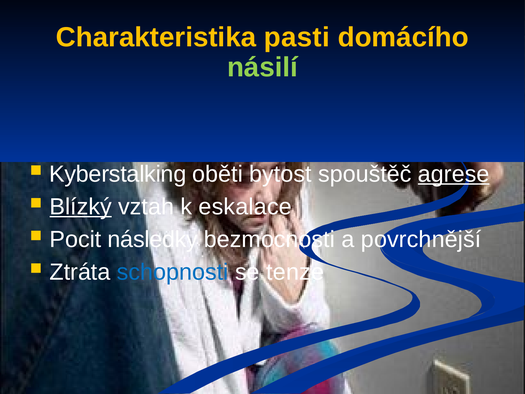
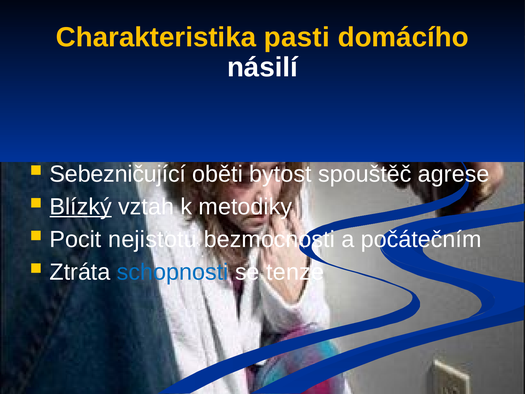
násilí colour: light green -> white
Kyberstalking: Kyberstalking -> Sebezničující
agrese underline: present -> none
eskalace: eskalace -> metodiky
následky: následky -> nejistotu
povrchnější: povrchnější -> počátečním
